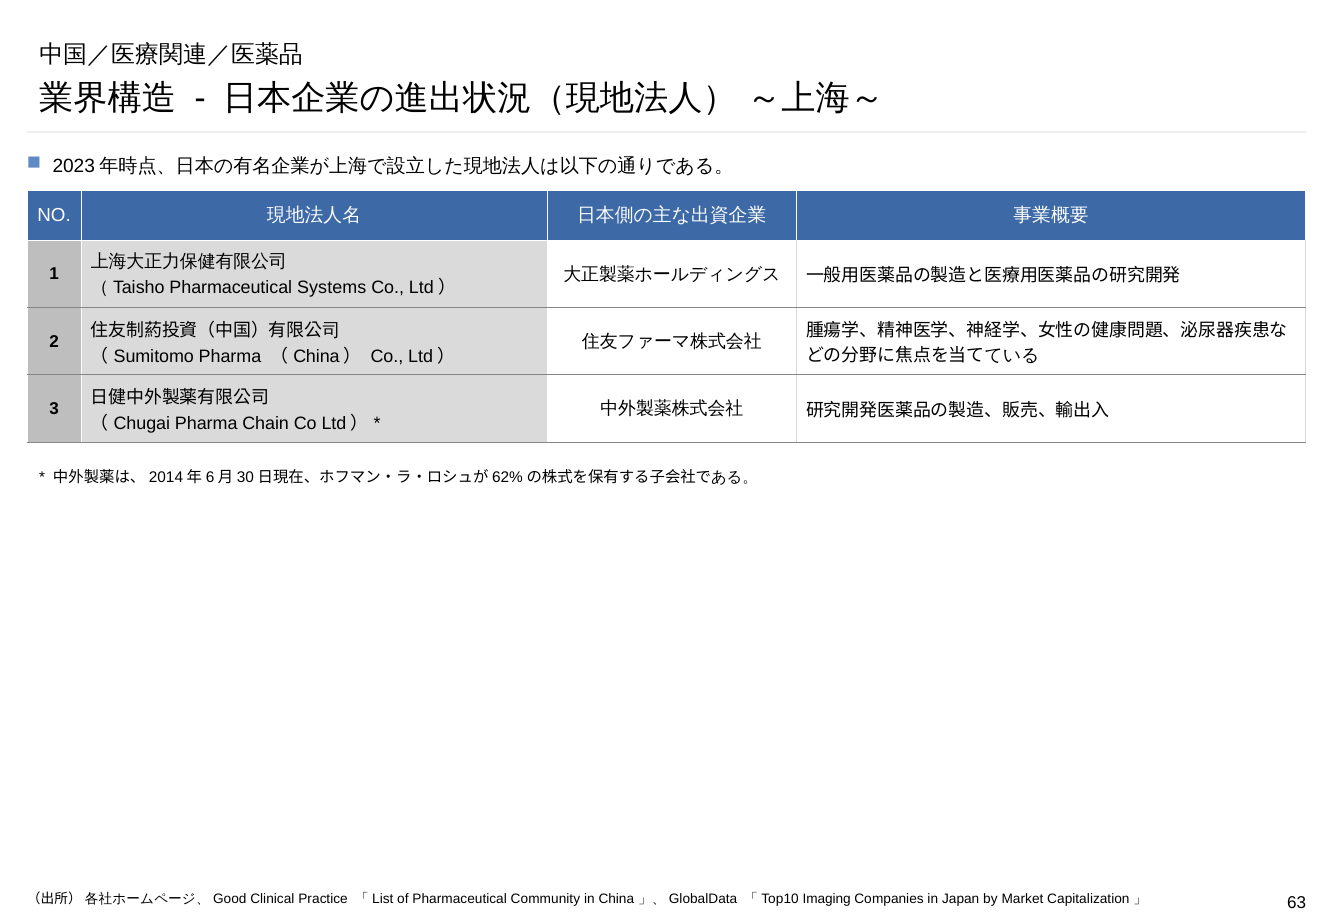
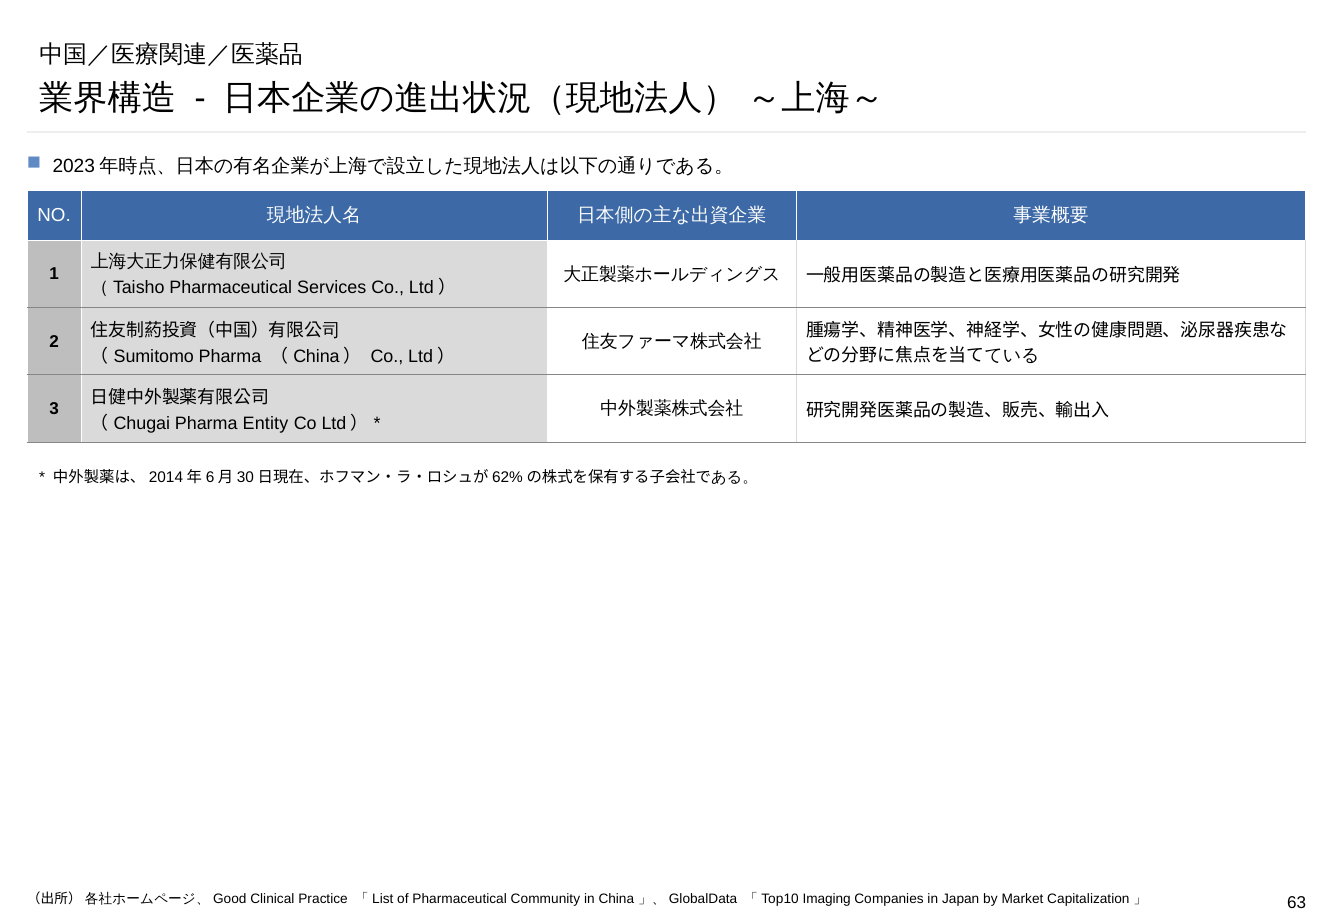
Systems: Systems -> Services
Chain: Chain -> Entity
